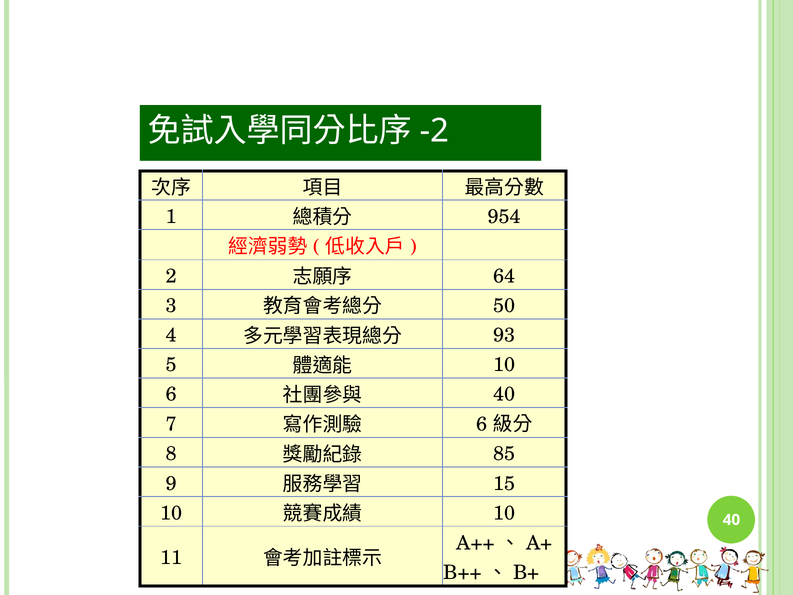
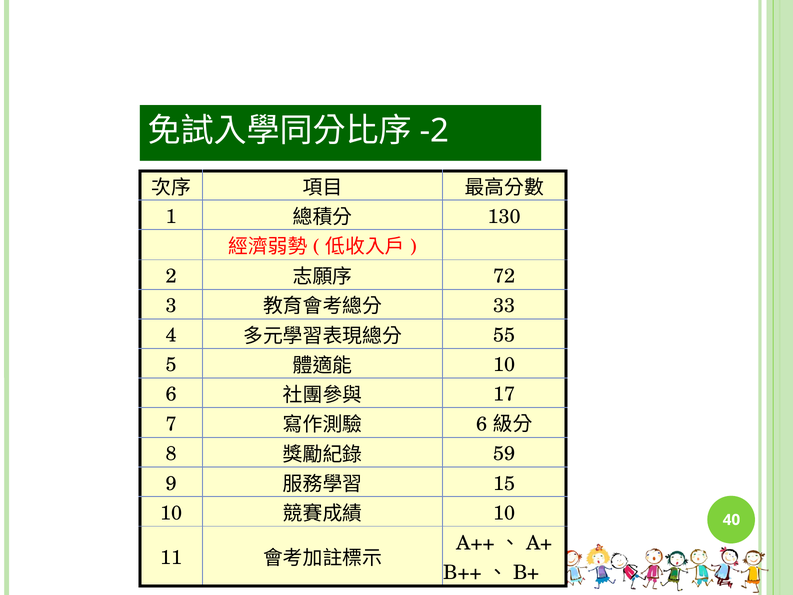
954: 954 -> 130
64: 64 -> 72
50: 50 -> 33
93: 93 -> 55
40 at (504, 394): 40 -> 17
85: 85 -> 59
